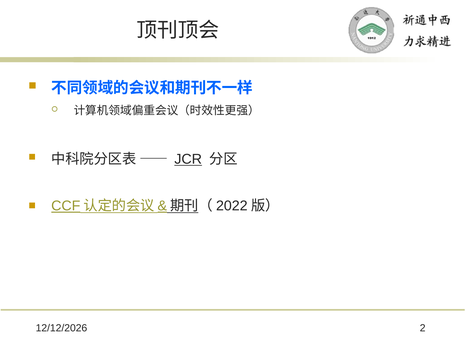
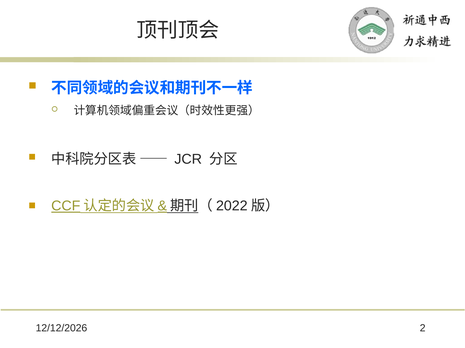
JCR underline: present -> none
